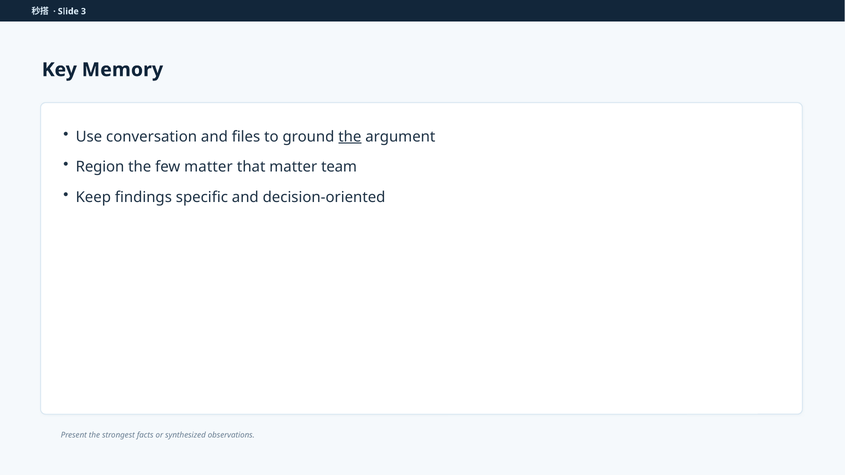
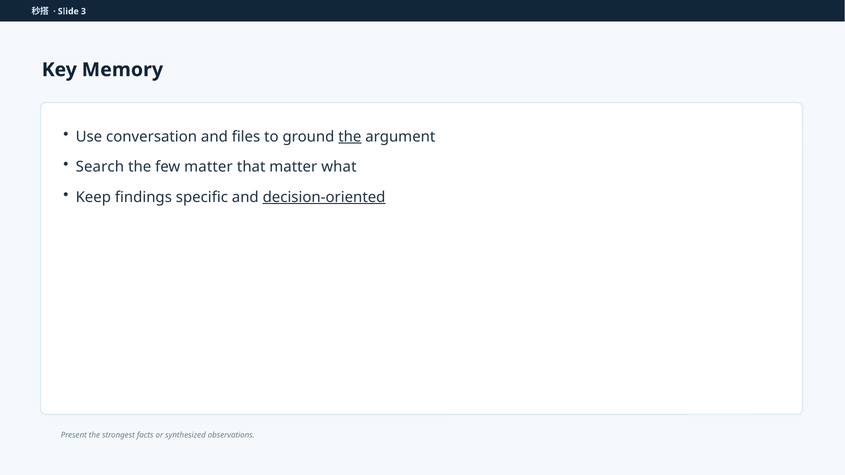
Region: Region -> Search
team: team -> what
decision-oriented underline: none -> present
